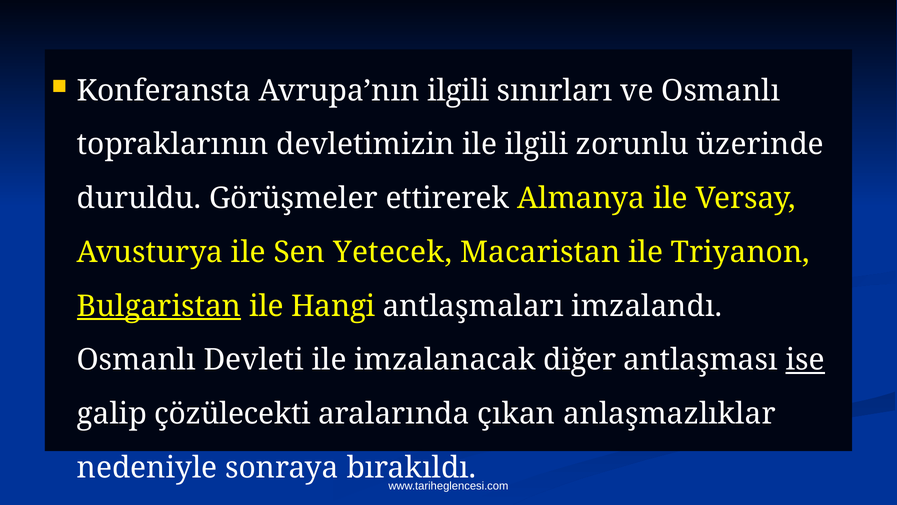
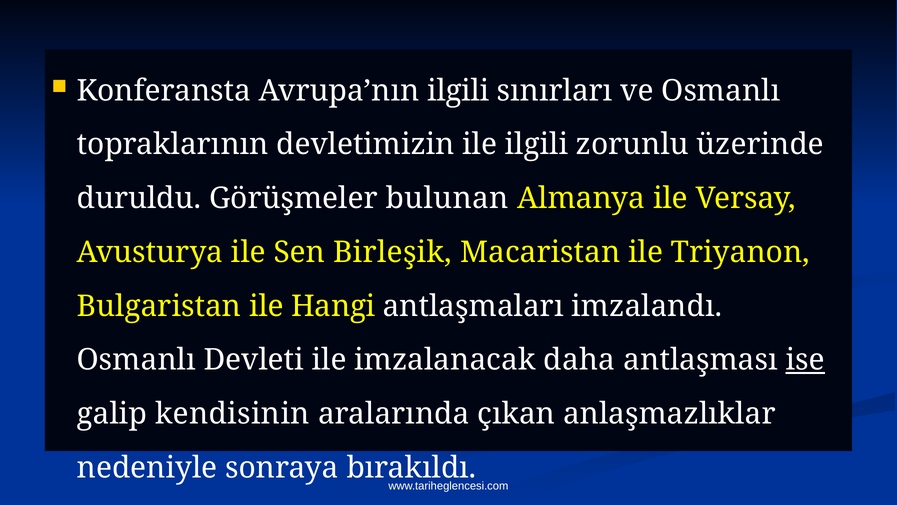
ettirerek: ettirerek -> bulunan
Yetecek: Yetecek -> Birleşik
Bulgaristan underline: present -> none
diğer: diğer -> daha
çözülecekti: çözülecekti -> kendisinin
